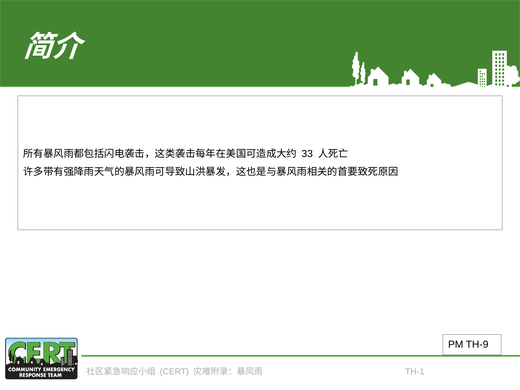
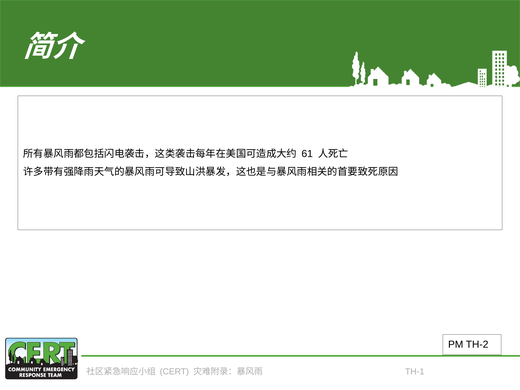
33: 33 -> 61
TH-9: TH-9 -> TH-2
